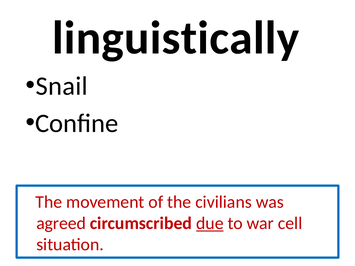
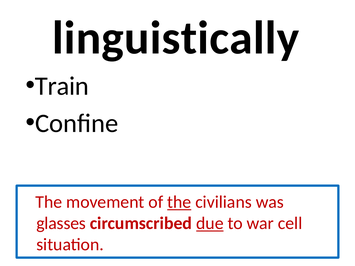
Snail: Snail -> Train
the at (179, 202) underline: none -> present
agreed: agreed -> glasses
